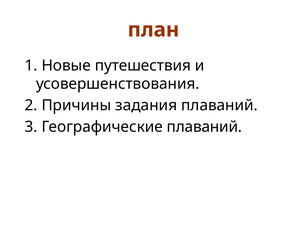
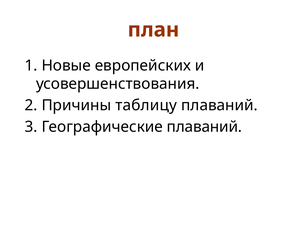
путешествия: путешествия -> европейских
задания: задания -> таблицу
